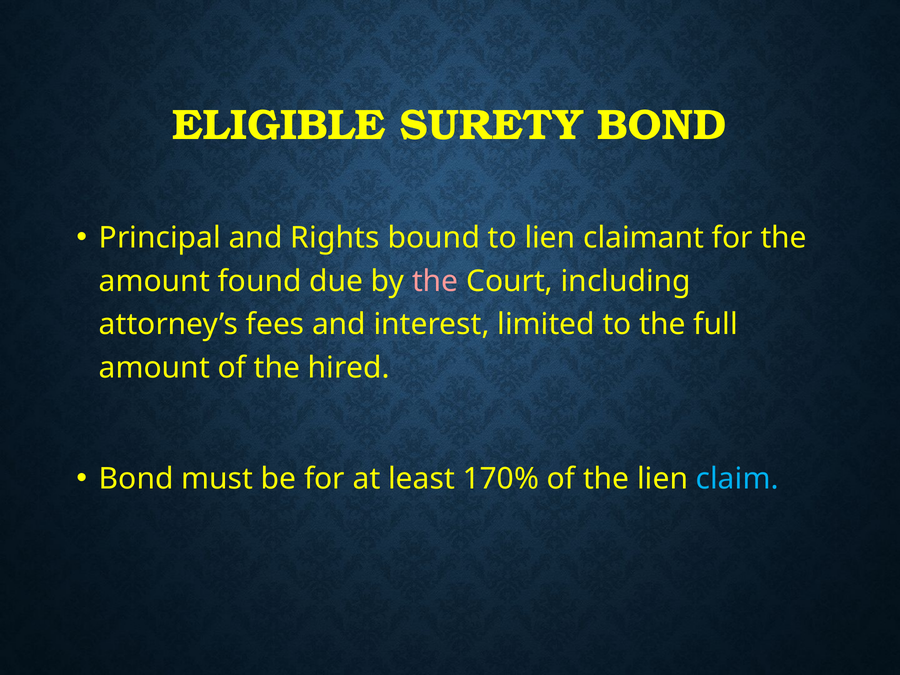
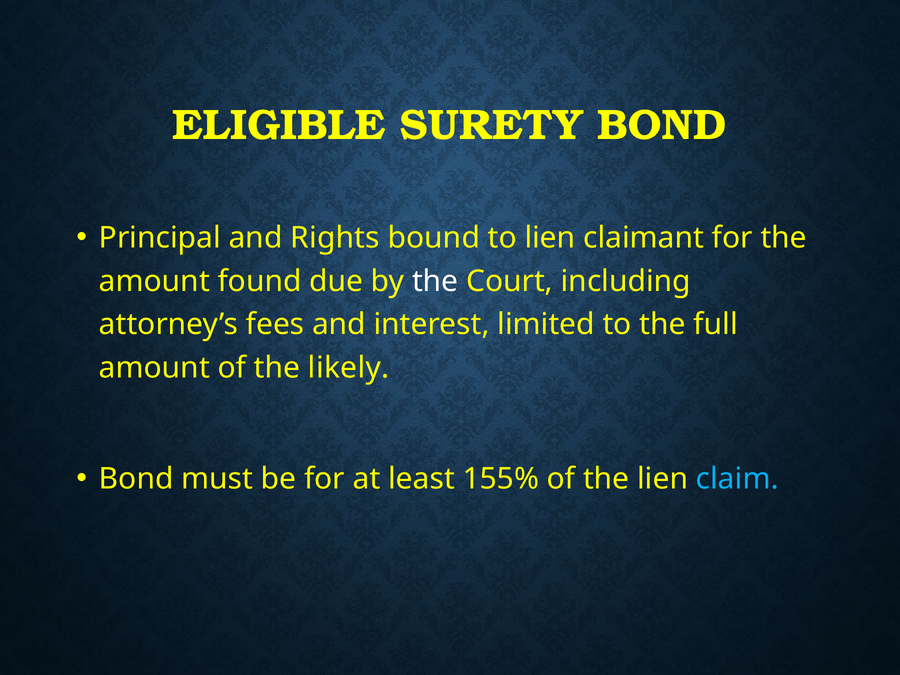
the at (435, 281) colour: pink -> white
hired: hired -> likely
170%: 170% -> 155%
